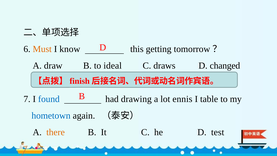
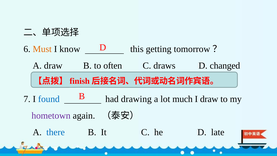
ideal: ideal -> often
ennis: ennis -> much
I table: table -> draw
hometown colour: blue -> purple
there colour: orange -> blue
test: test -> late
